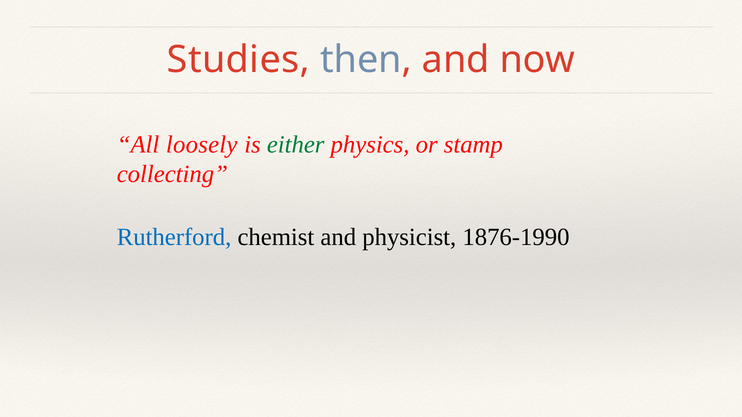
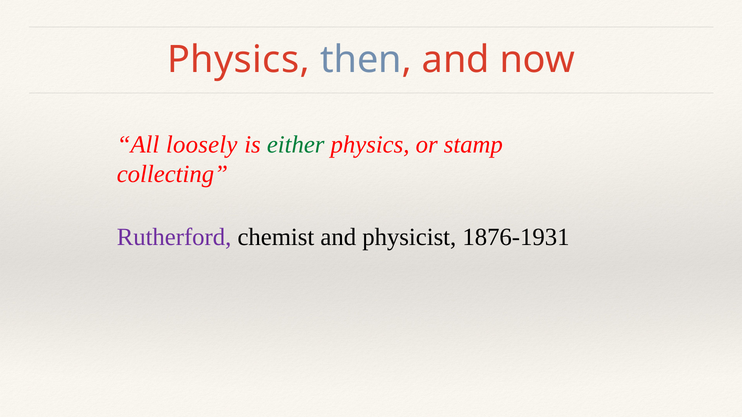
Studies at (238, 60): Studies -> Physics
Rutherford colour: blue -> purple
1876-1990: 1876-1990 -> 1876-1931
